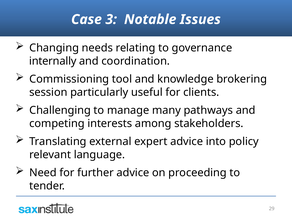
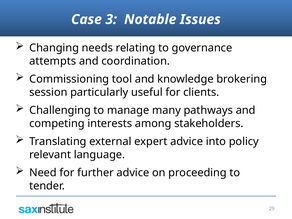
internally: internally -> attempts
